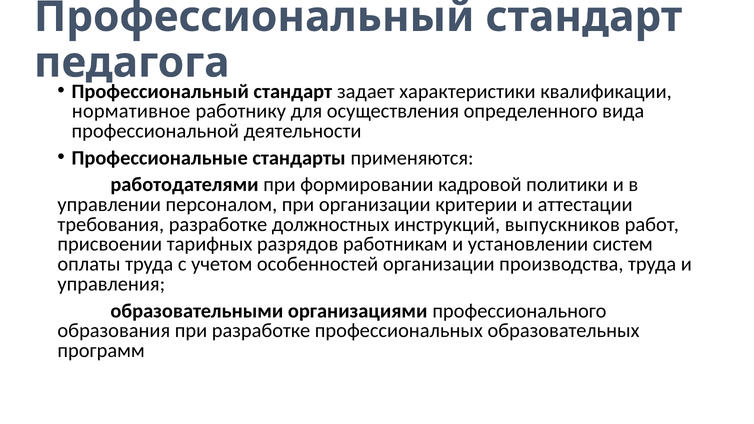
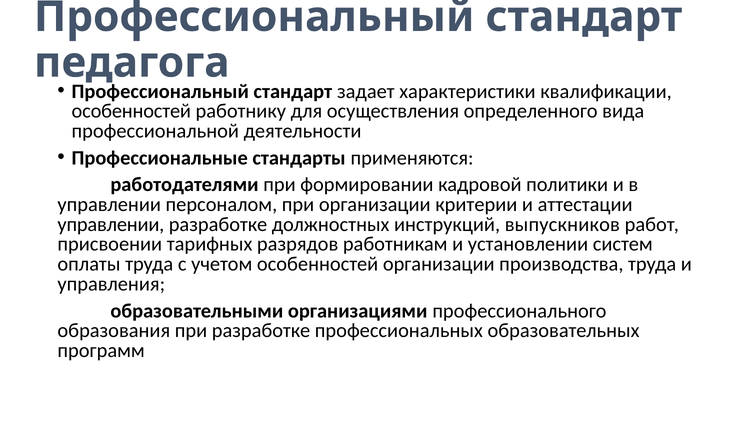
нормативное at (131, 111): нормативное -> особенностей
требования at (111, 224): требования -> управлении
